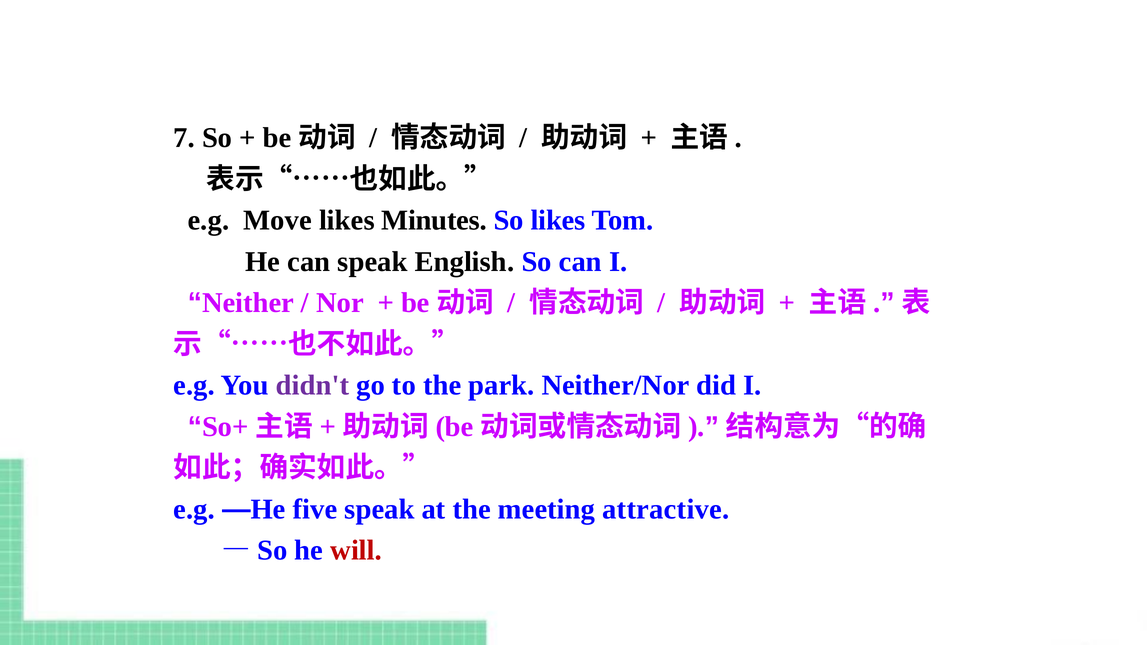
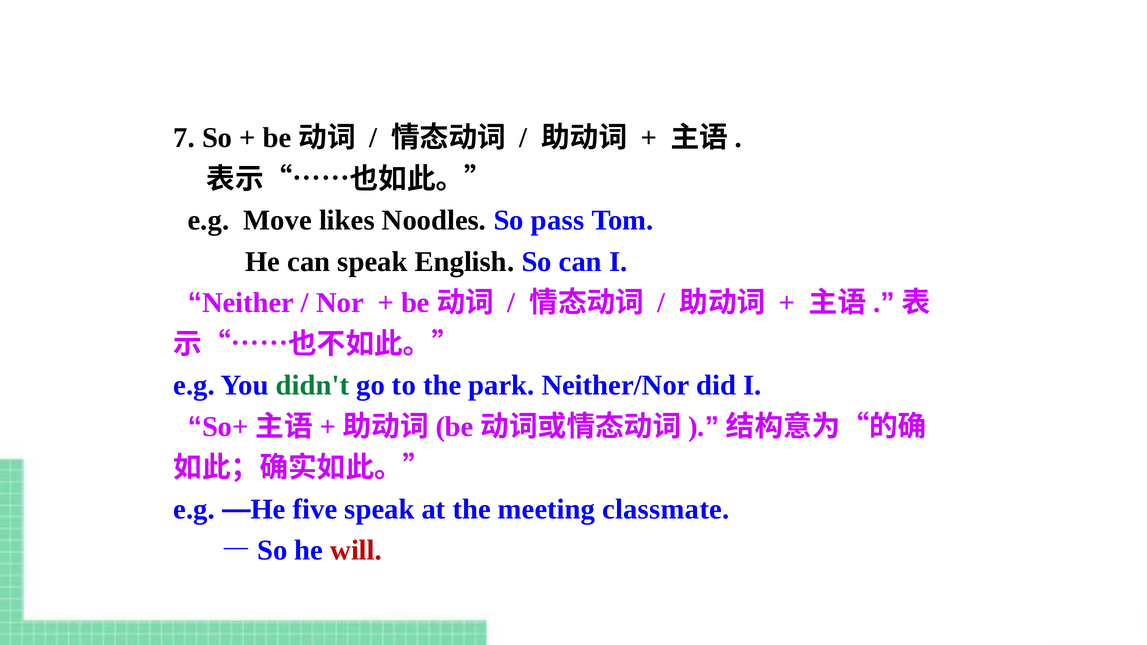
Minutes: Minutes -> Noodles
So likes: likes -> pass
didn't colour: purple -> green
attractive: attractive -> classmate
